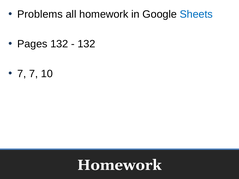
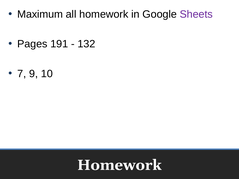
Problems: Problems -> Maximum
Sheets colour: blue -> purple
Pages 132: 132 -> 191
7 7: 7 -> 9
